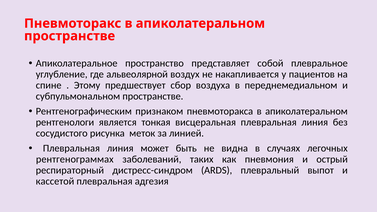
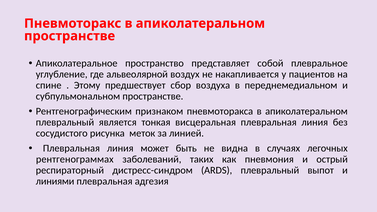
рентгенологи at (65, 122): рентгенологи -> плевральный
кассетой: кассетой -> линиями
